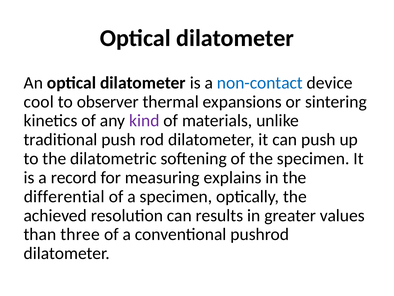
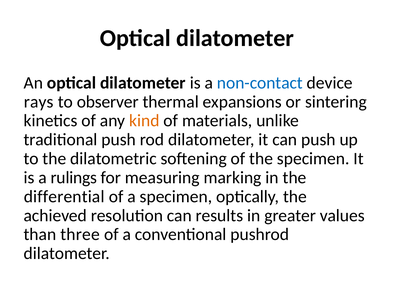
cool: cool -> rays
kind colour: purple -> orange
record: record -> rulings
explains: explains -> marking
